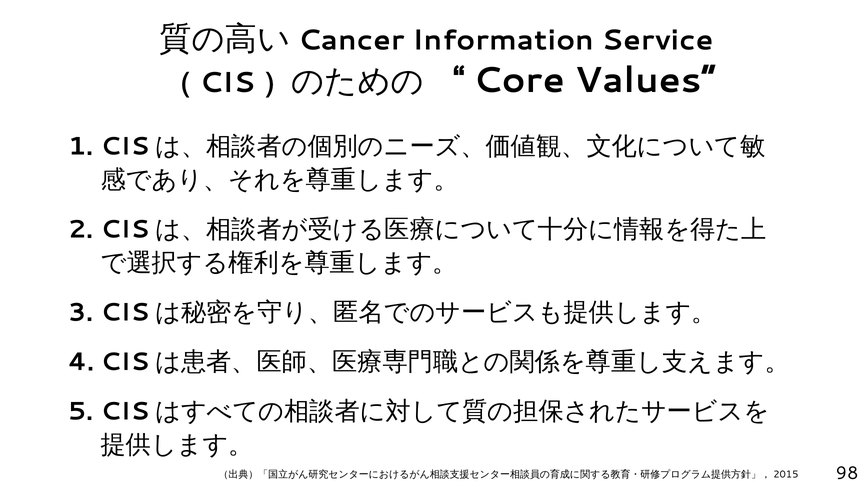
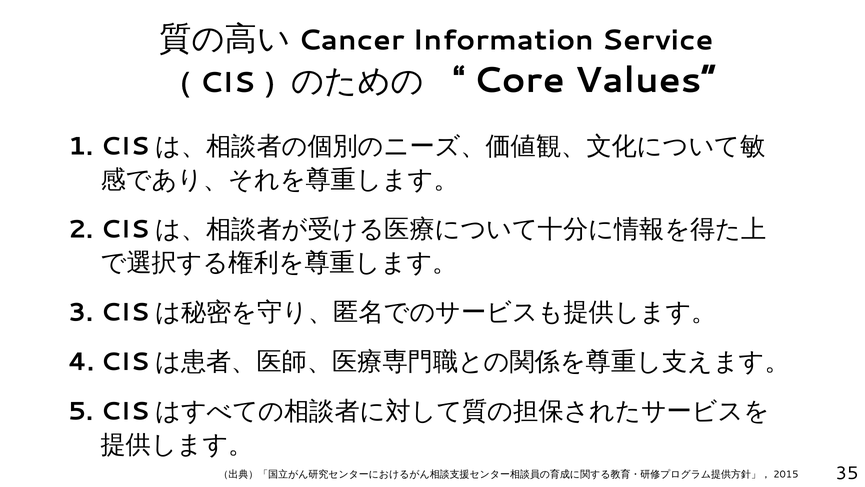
98: 98 -> 35
